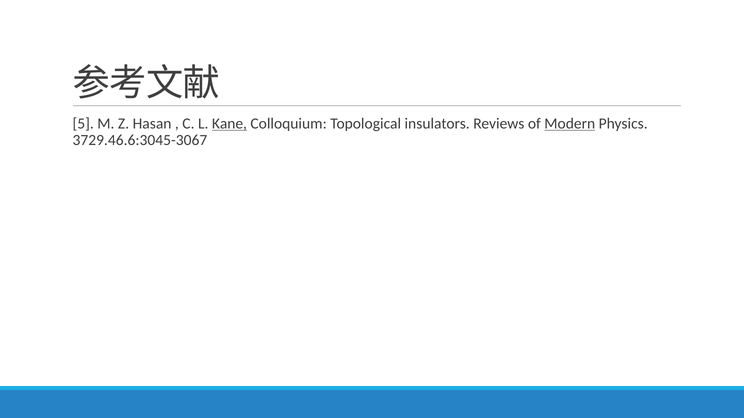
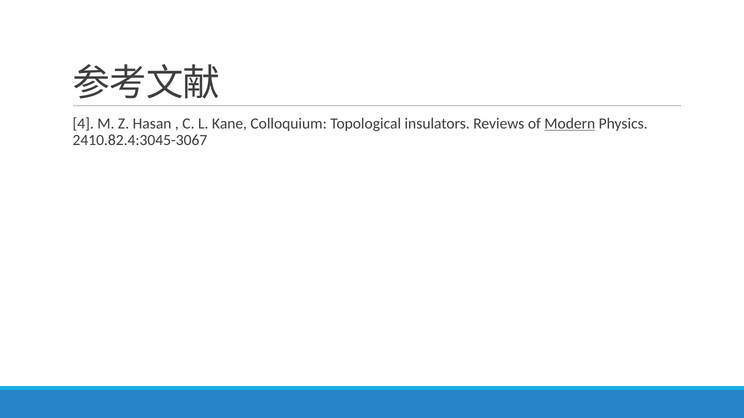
5: 5 -> 4
Kane underline: present -> none
3729.46.6:3045-3067: 3729.46.6:3045-3067 -> 2410.82.4:3045-3067
